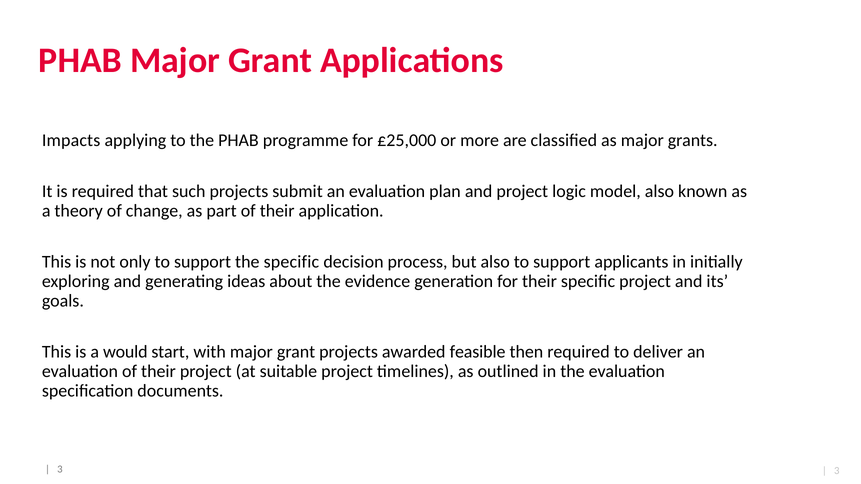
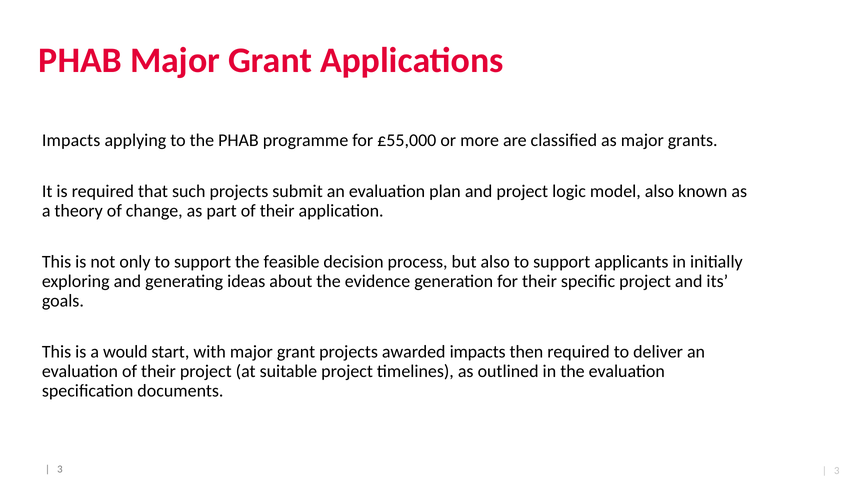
£25,000: £25,000 -> £55,000
the specific: specific -> feasible
awarded feasible: feasible -> impacts
